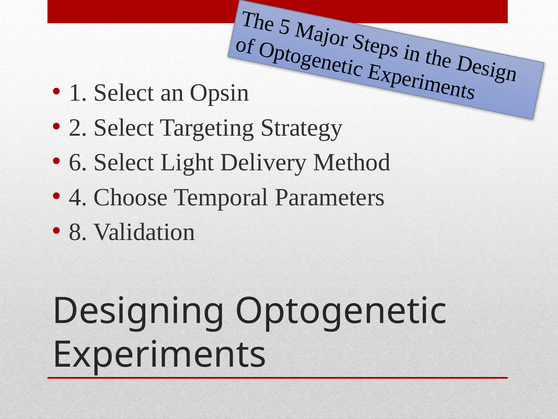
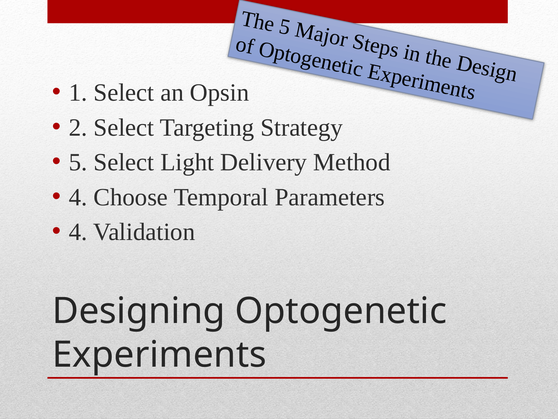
6 at (78, 162): 6 -> 5
8 at (78, 232): 8 -> 4
